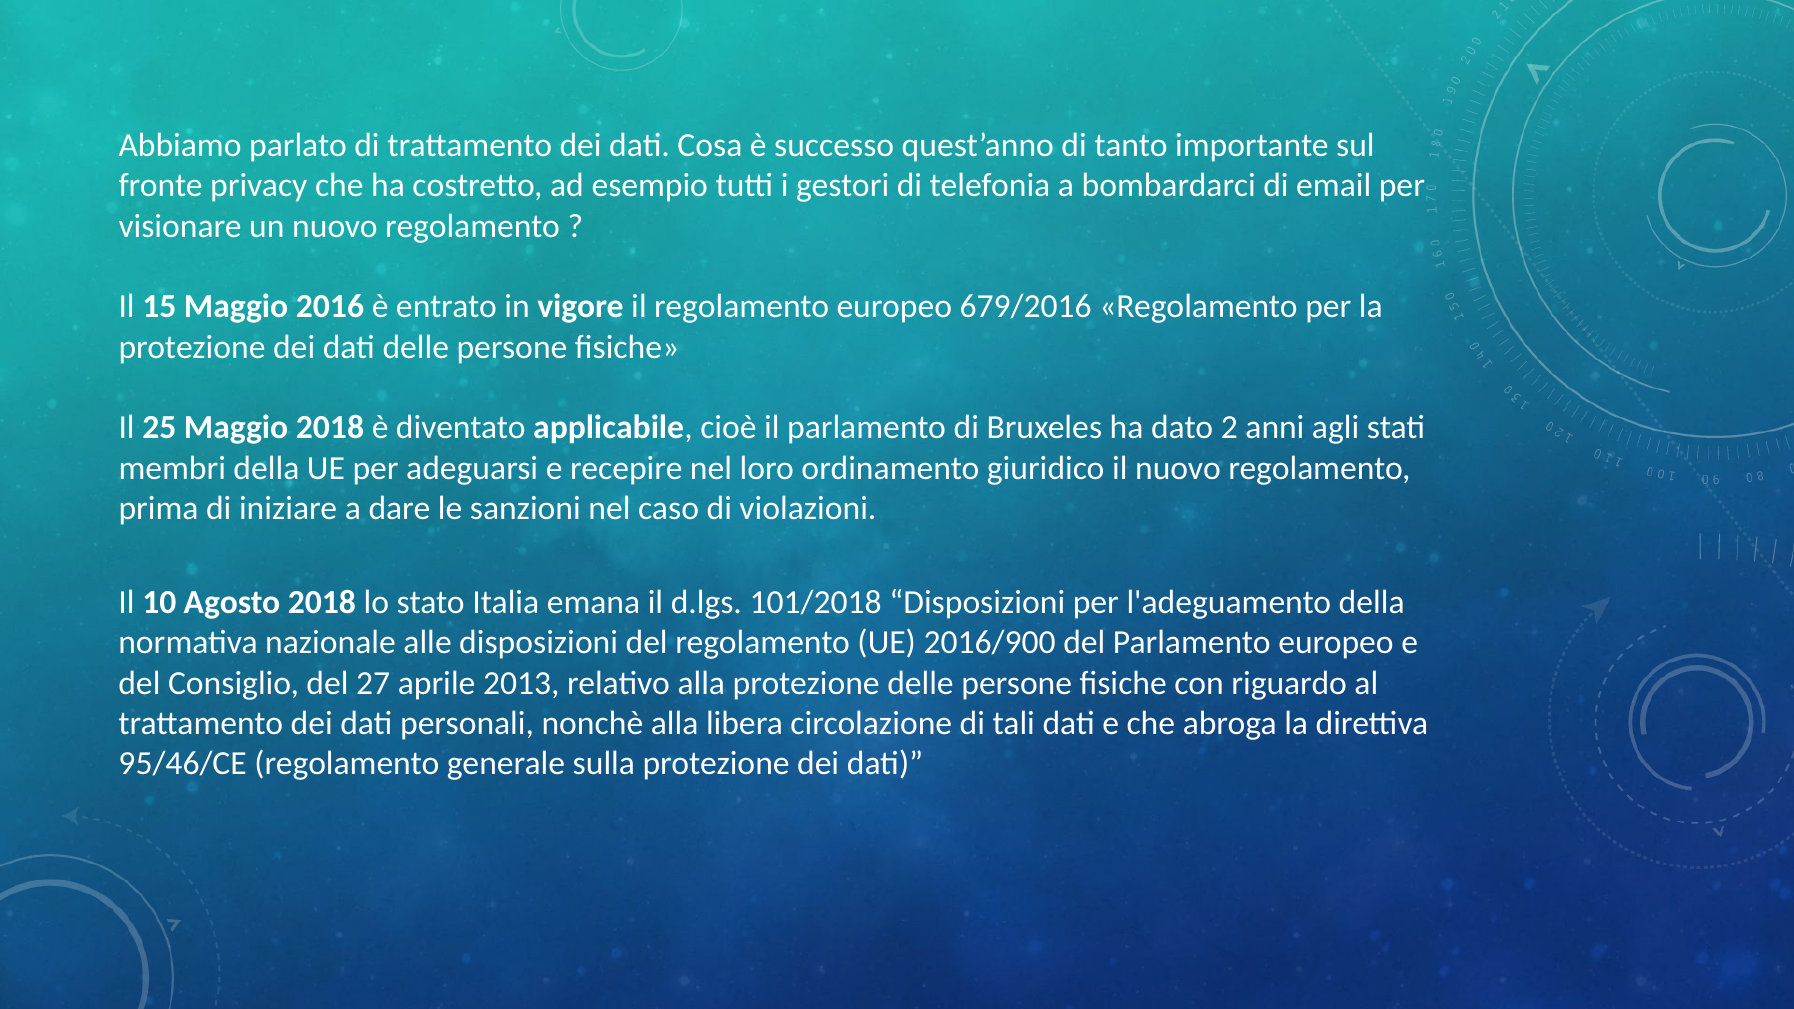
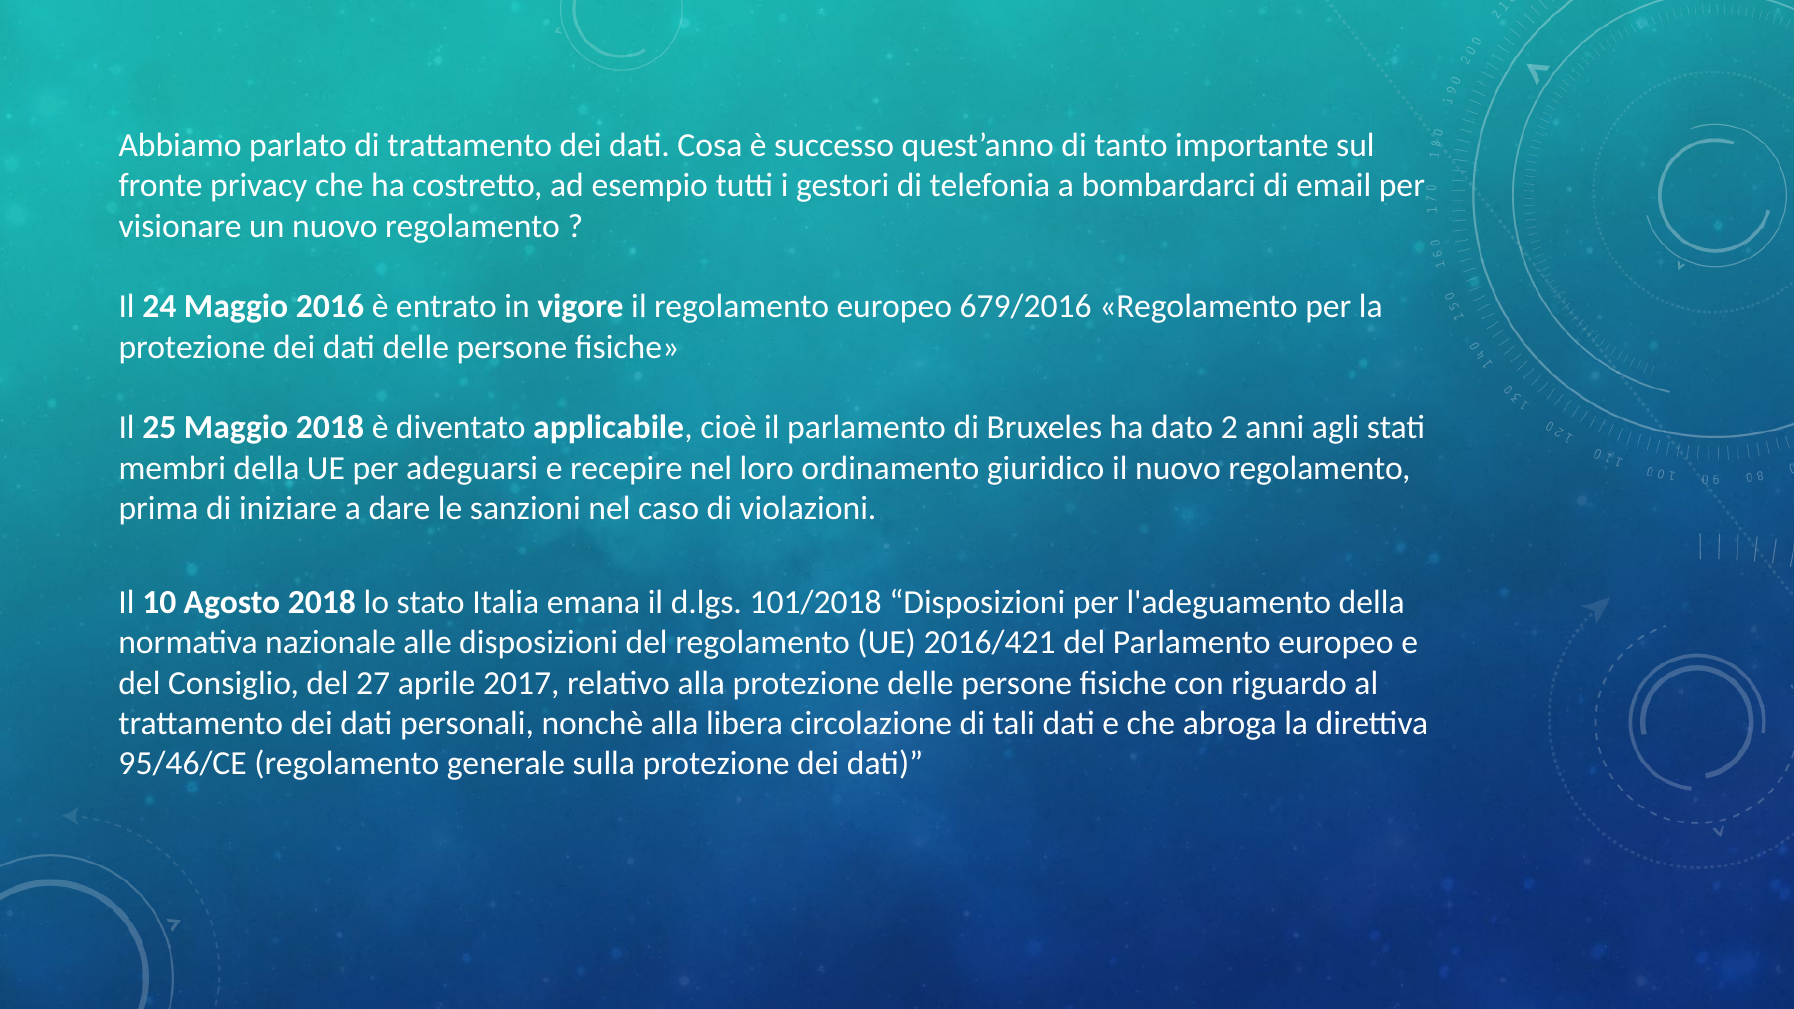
15: 15 -> 24
2016/900: 2016/900 -> 2016/421
2013: 2013 -> 2017
